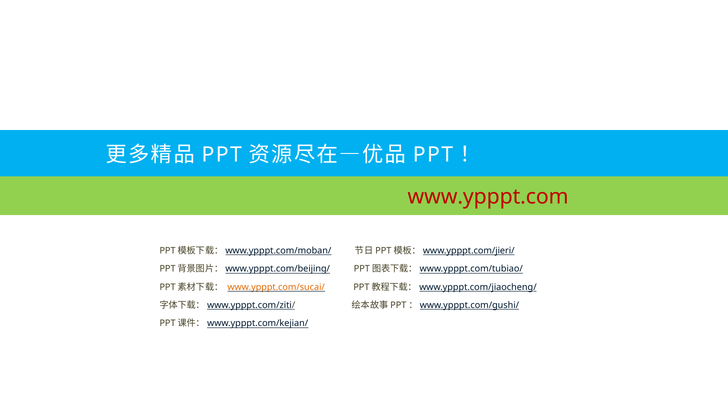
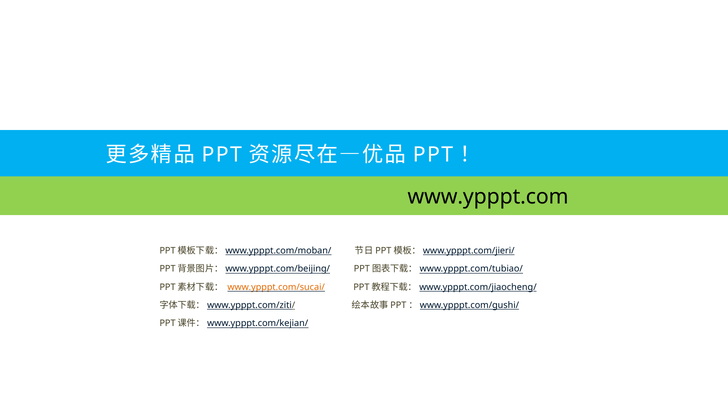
www.ypppt.com colour: red -> black
